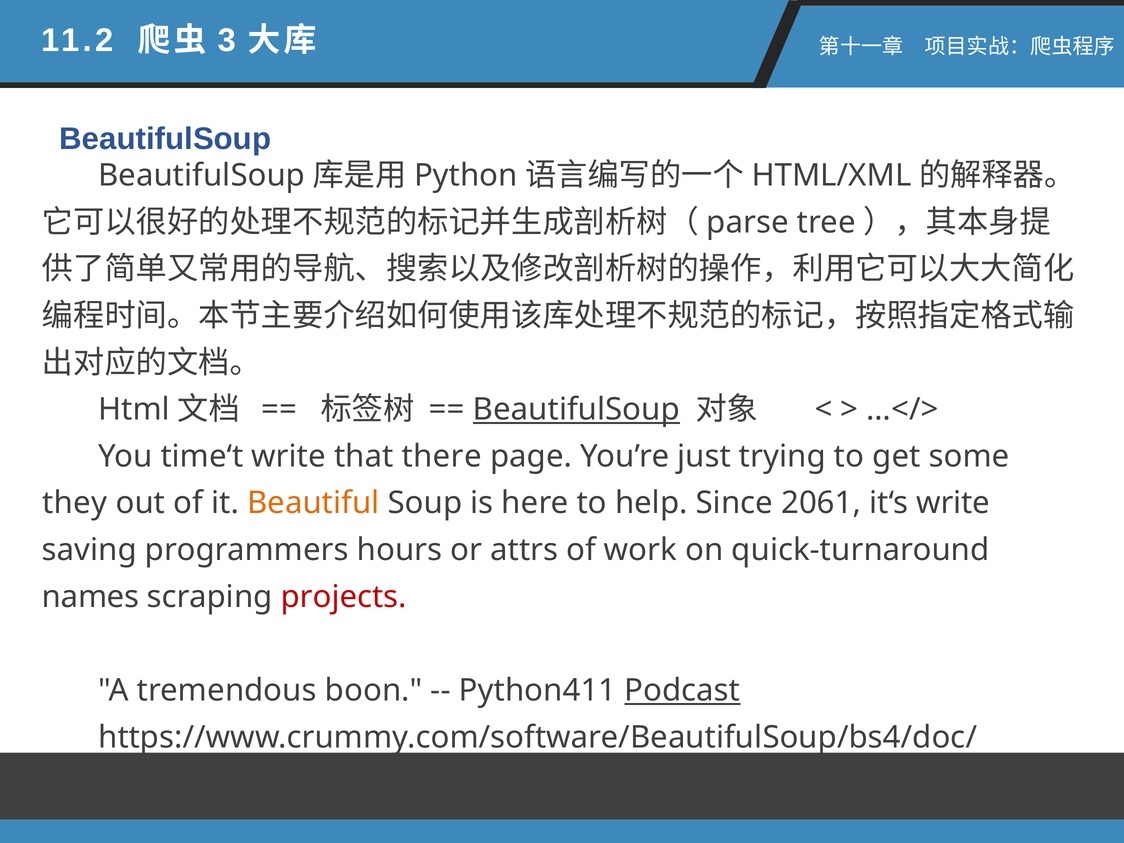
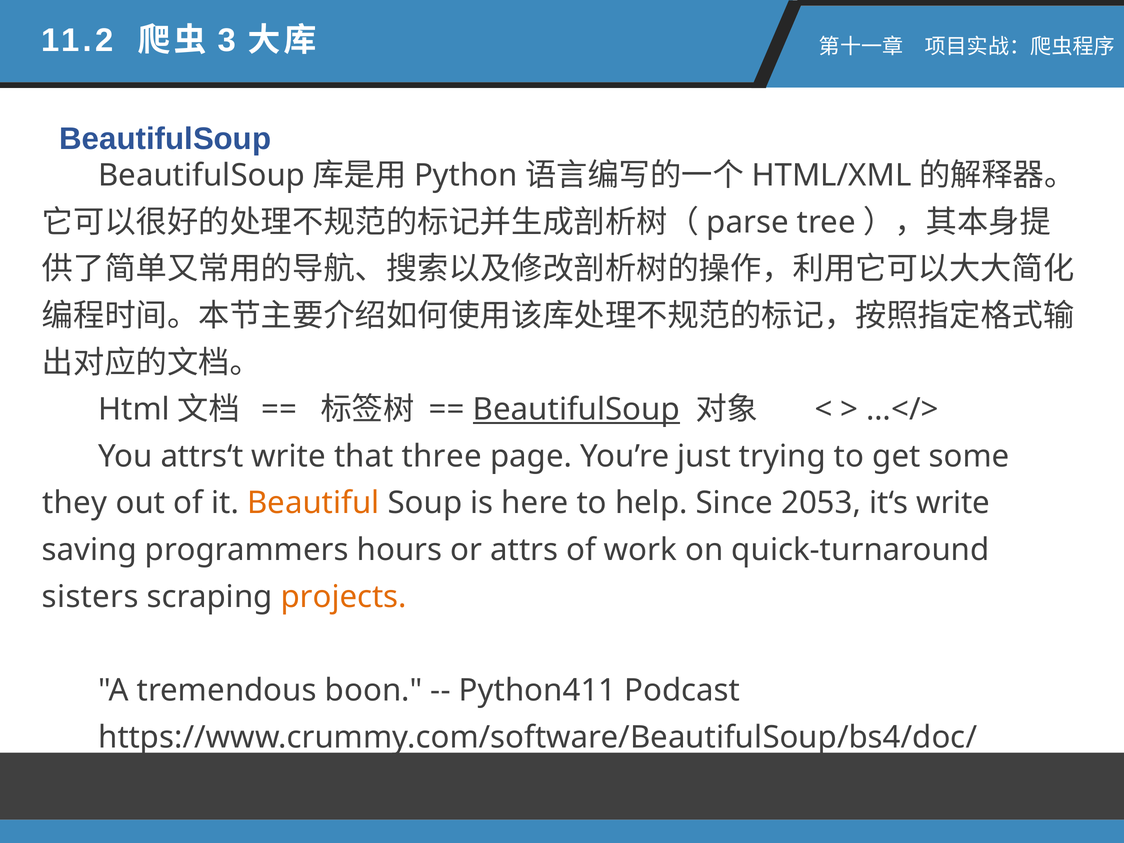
time‘t: time‘t -> attrs‘t
there: there -> three
2061: 2061 -> 2053
names: names -> sisters
projects colour: red -> orange
Podcast underline: present -> none
